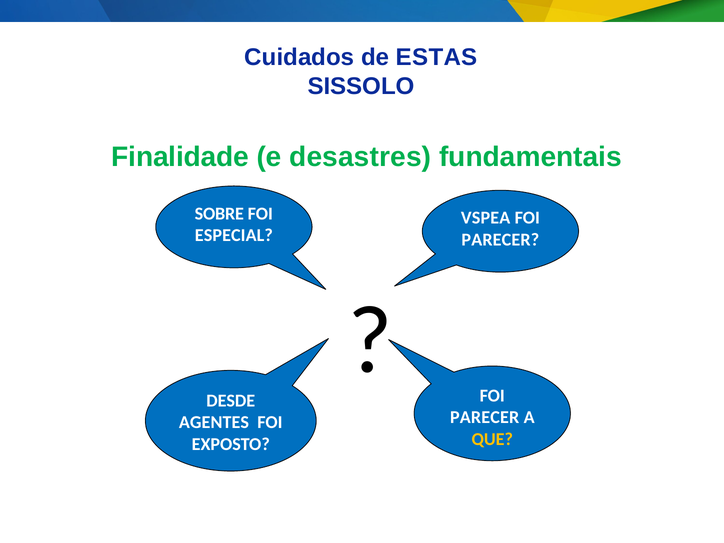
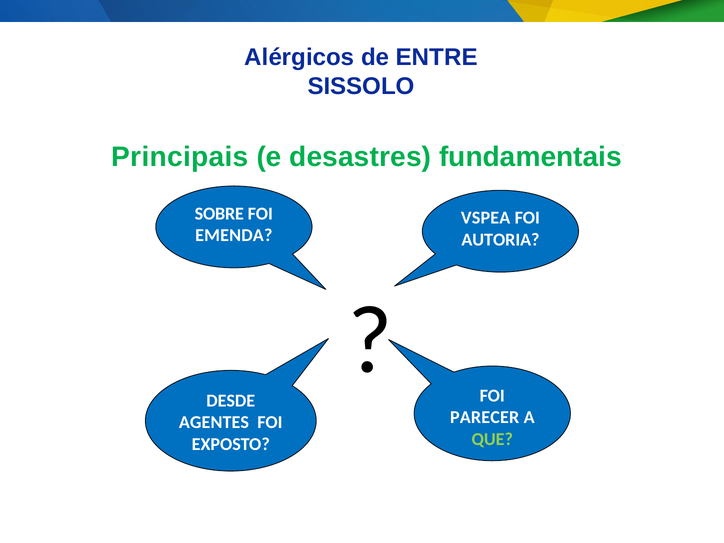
Cuidados: Cuidados -> Alérgicos
ESTAS: ESTAS -> ENTRE
Finalidade: Finalidade -> Principais
ESPECIAL: ESPECIAL -> EMENDA
PARECER at (500, 240): PARECER -> AUTORIA
QUE colour: yellow -> light green
